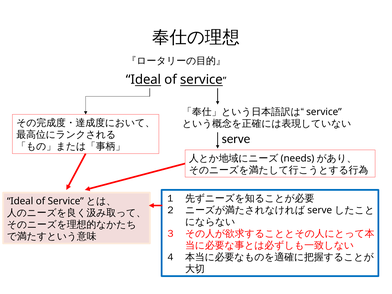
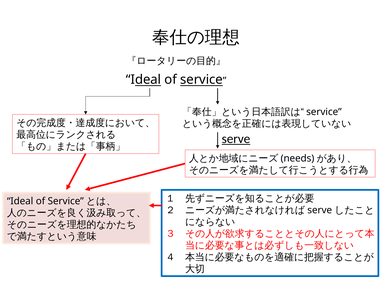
serve underline: none -> present
